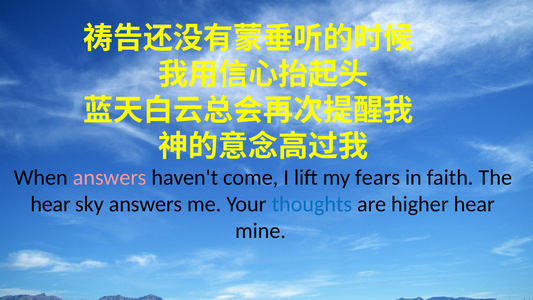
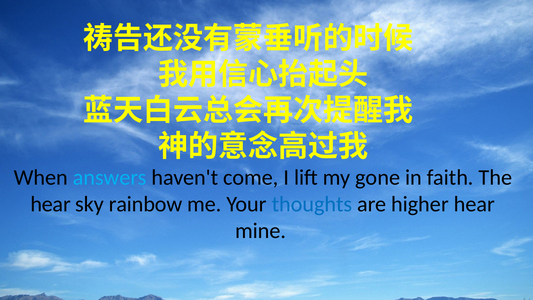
answers at (110, 177) colour: pink -> light blue
fears: fears -> gone
sky answers: answers -> rainbow
